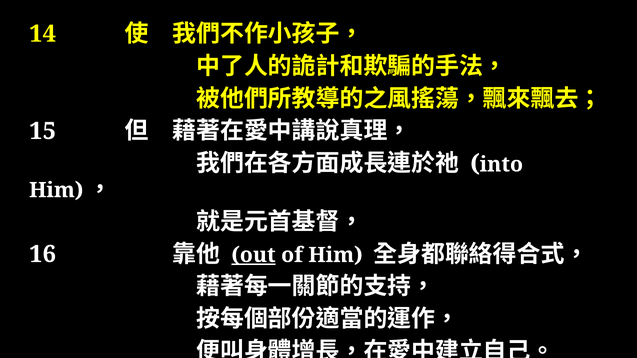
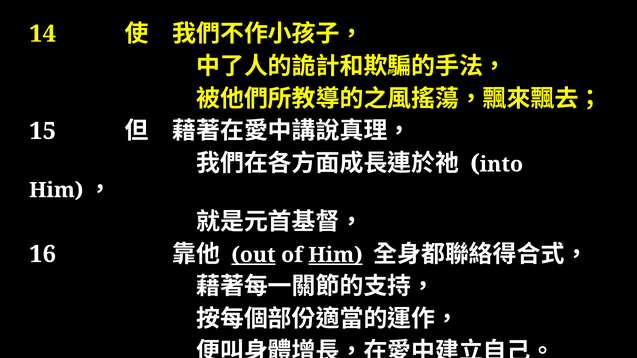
Him at (335, 255) underline: none -> present
